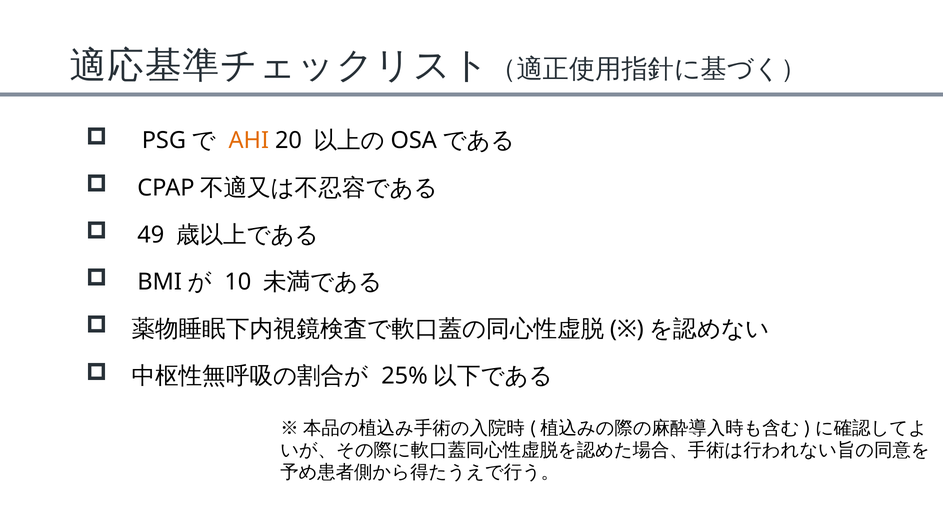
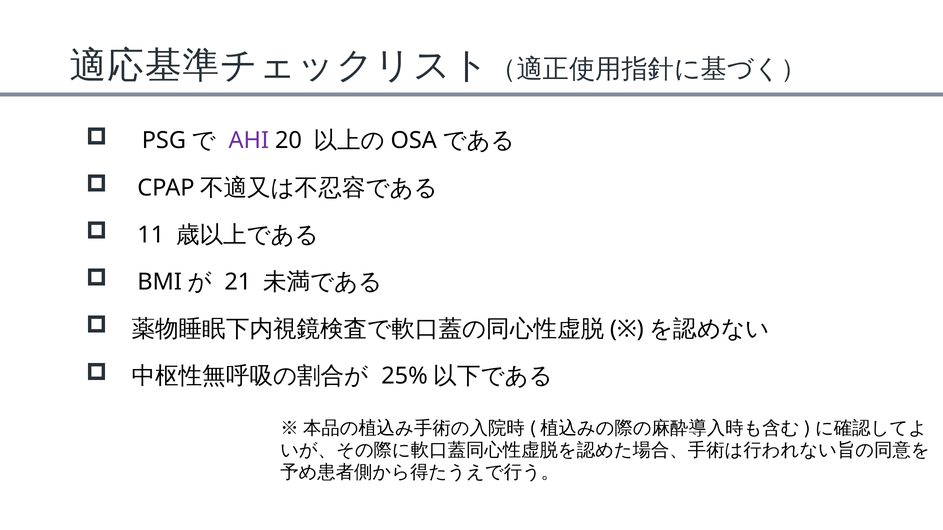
AHI colour: orange -> purple
49: 49 -> 11
10: 10 -> 21
